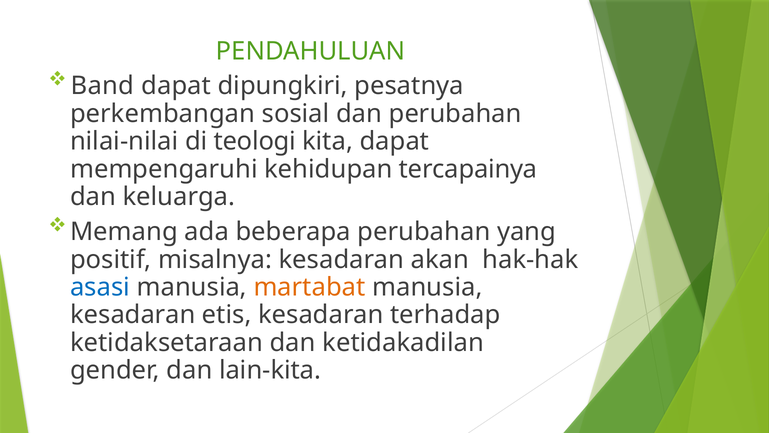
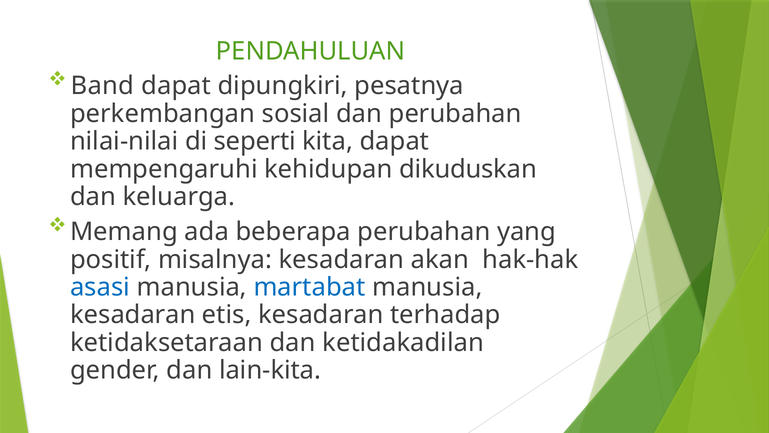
teologi: teologi -> seperti
tercapainya: tercapainya -> dikuduskan
martabat colour: orange -> blue
